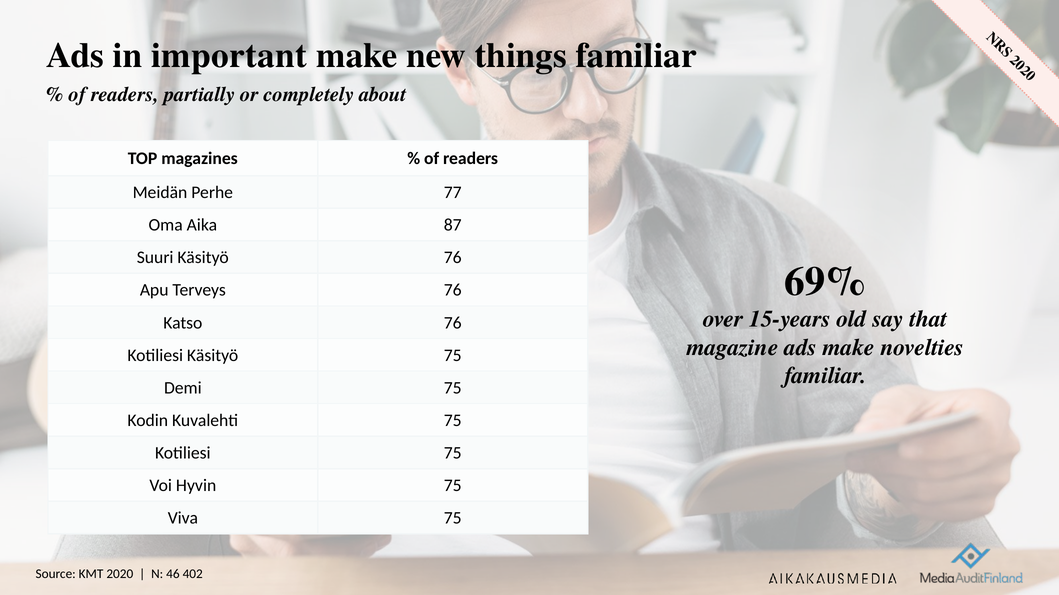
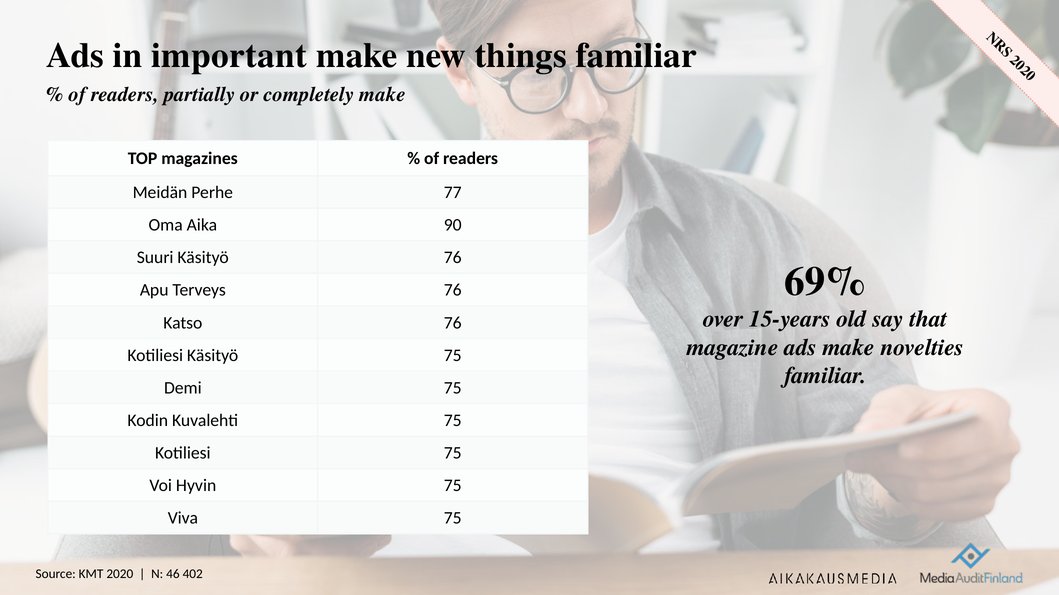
completely about: about -> make
87: 87 -> 90
